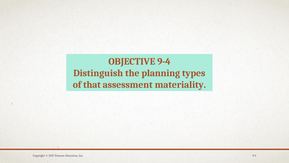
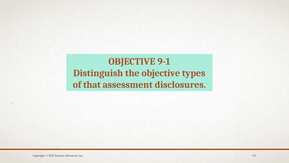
9-4: 9-4 -> 9-1
the planning: planning -> objective
materiality: materiality -> disclosures
